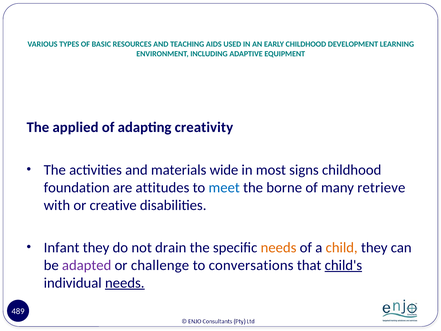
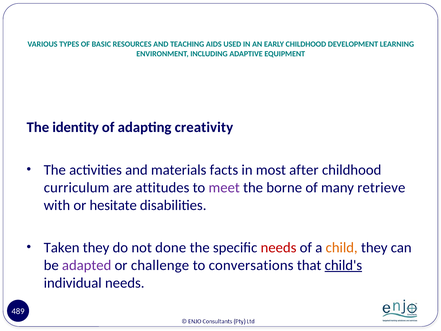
applied: applied -> identity
wide: wide -> facts
signs: signs -> after
foundation: foundation -> curriculum
meet colour: blue -> purple
creative: creative -> hesitate
Infant: Infant -> Taken
drain: drain -> done
needs at (279, 247) colour: orange -> red
needs at (125, 283) underline: present -> none
